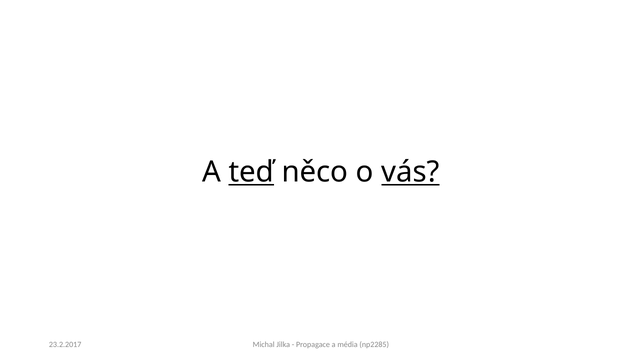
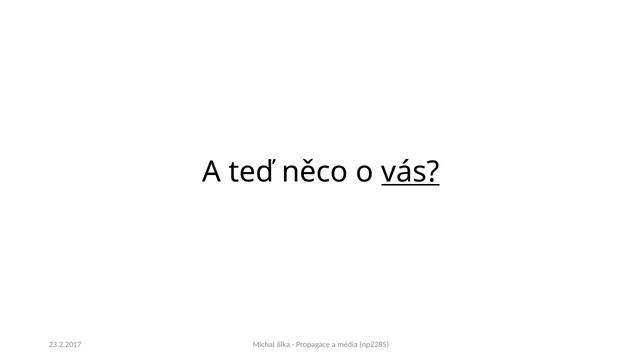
teď underline: present -> none
